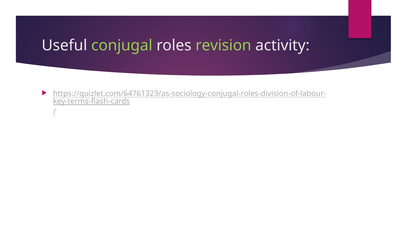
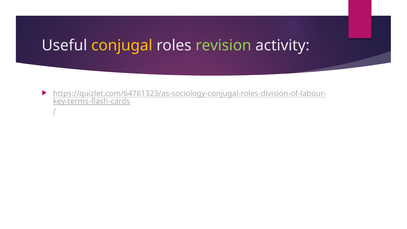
conjugal colour: light green -> yellow
